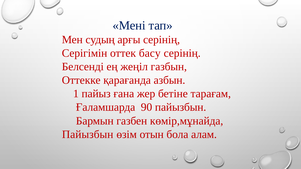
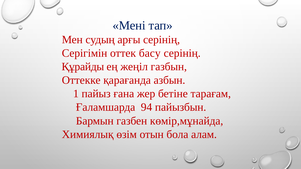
Белсенді: Белсенді -> Құрайды
90: 90 -> 94
Пайызбын at (88, 135): Пайызбын -> Химиялық
